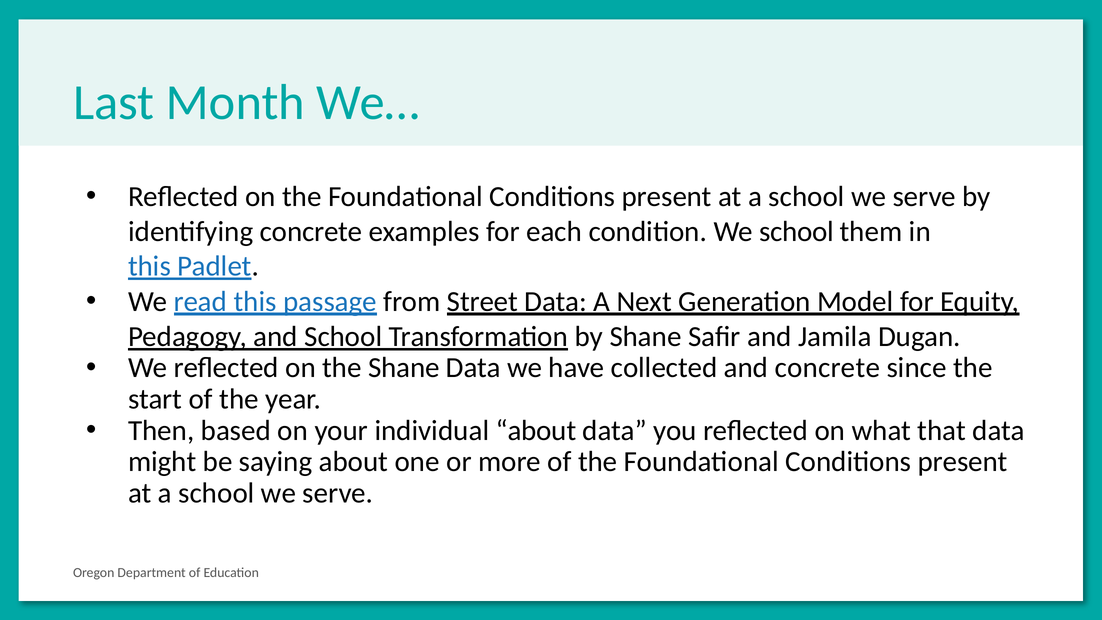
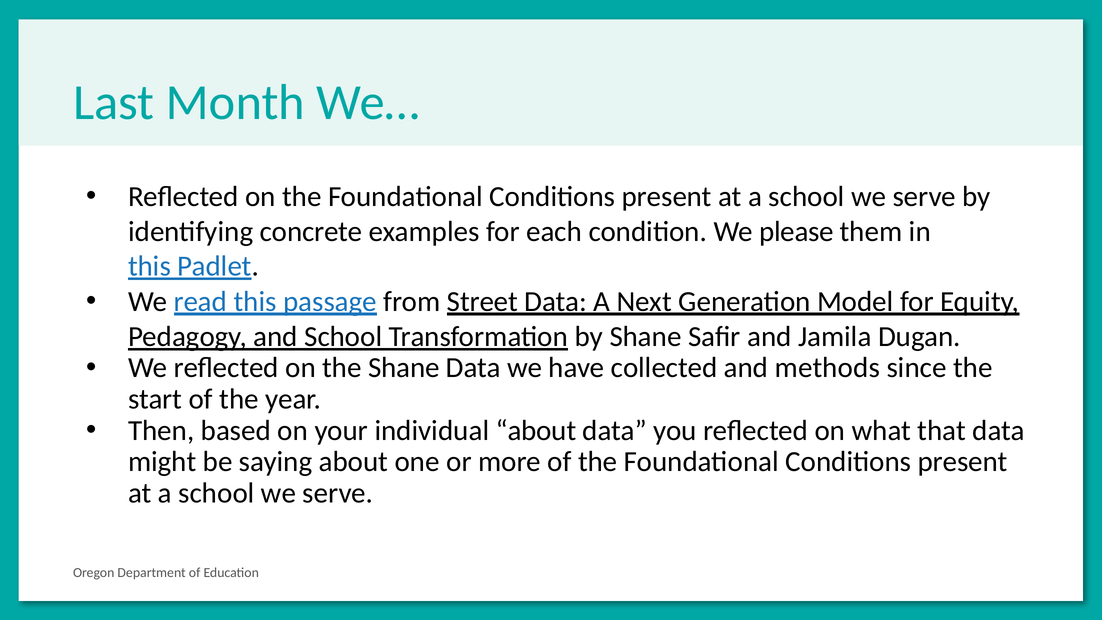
We school: school -> please
and concrete: concrete -> methods
